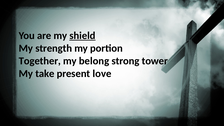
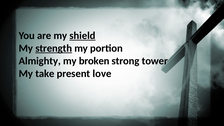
strength underline: none -> present
Together: Together -> Almighty
belong: belong -> broken
